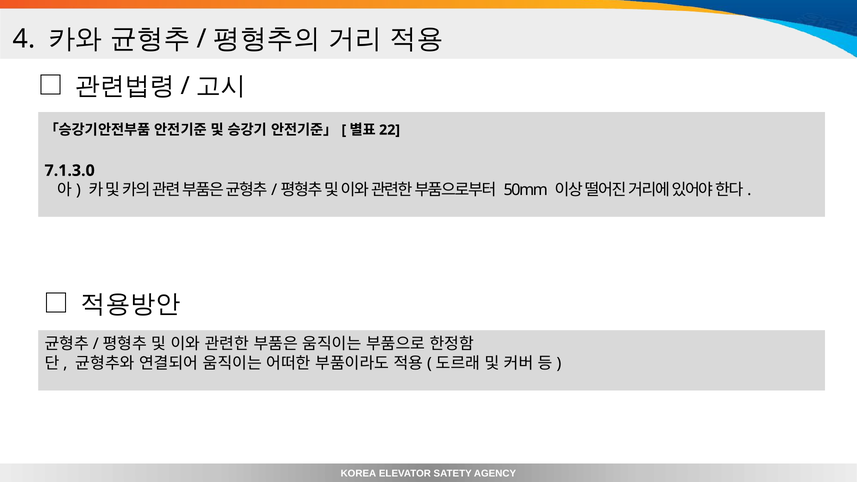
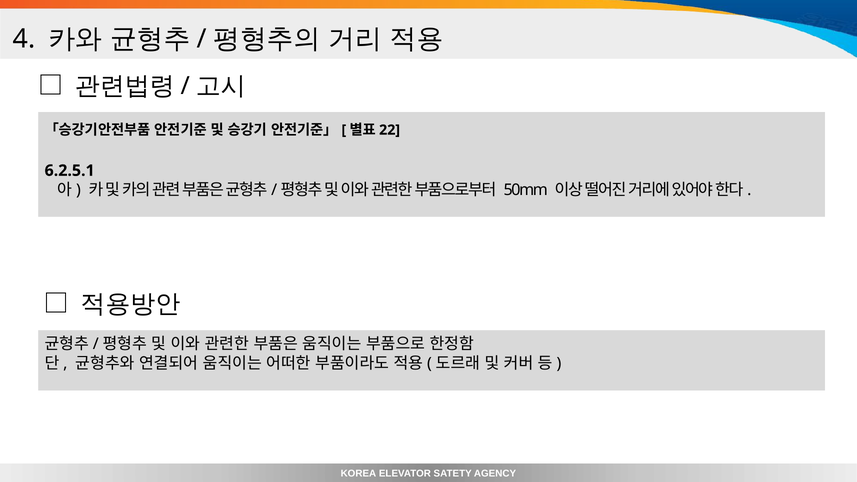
7.1.3.0: 7.1.3.0 -> 6.2.5.1
